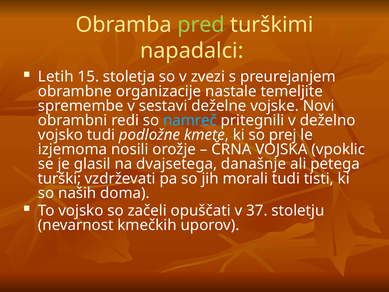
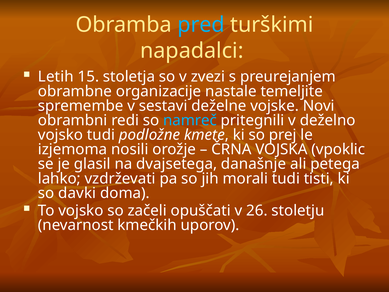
pred colour: light green -> light blue
turški: turški -> lahko
naših: naših -> davki
37: 37 -> 26
